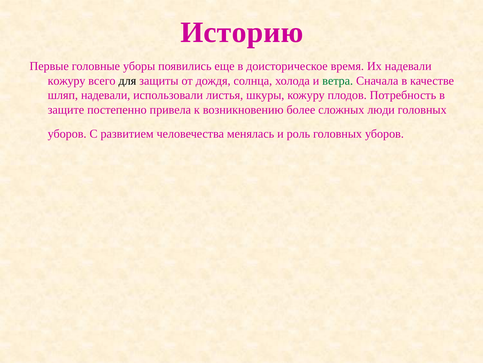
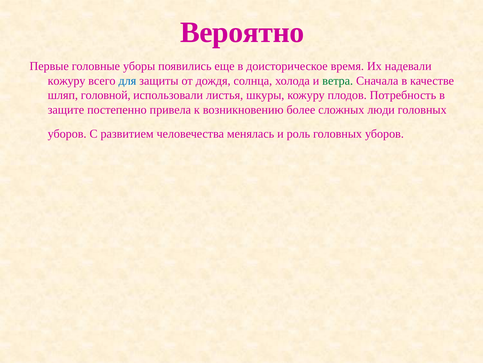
Историю: Историю -> Вероятно
для colour: black -> blue
шляп надевали: надевали -> головной
